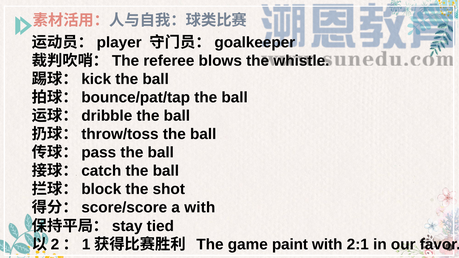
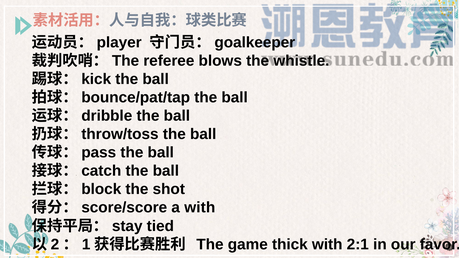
paint: paint -> thick
